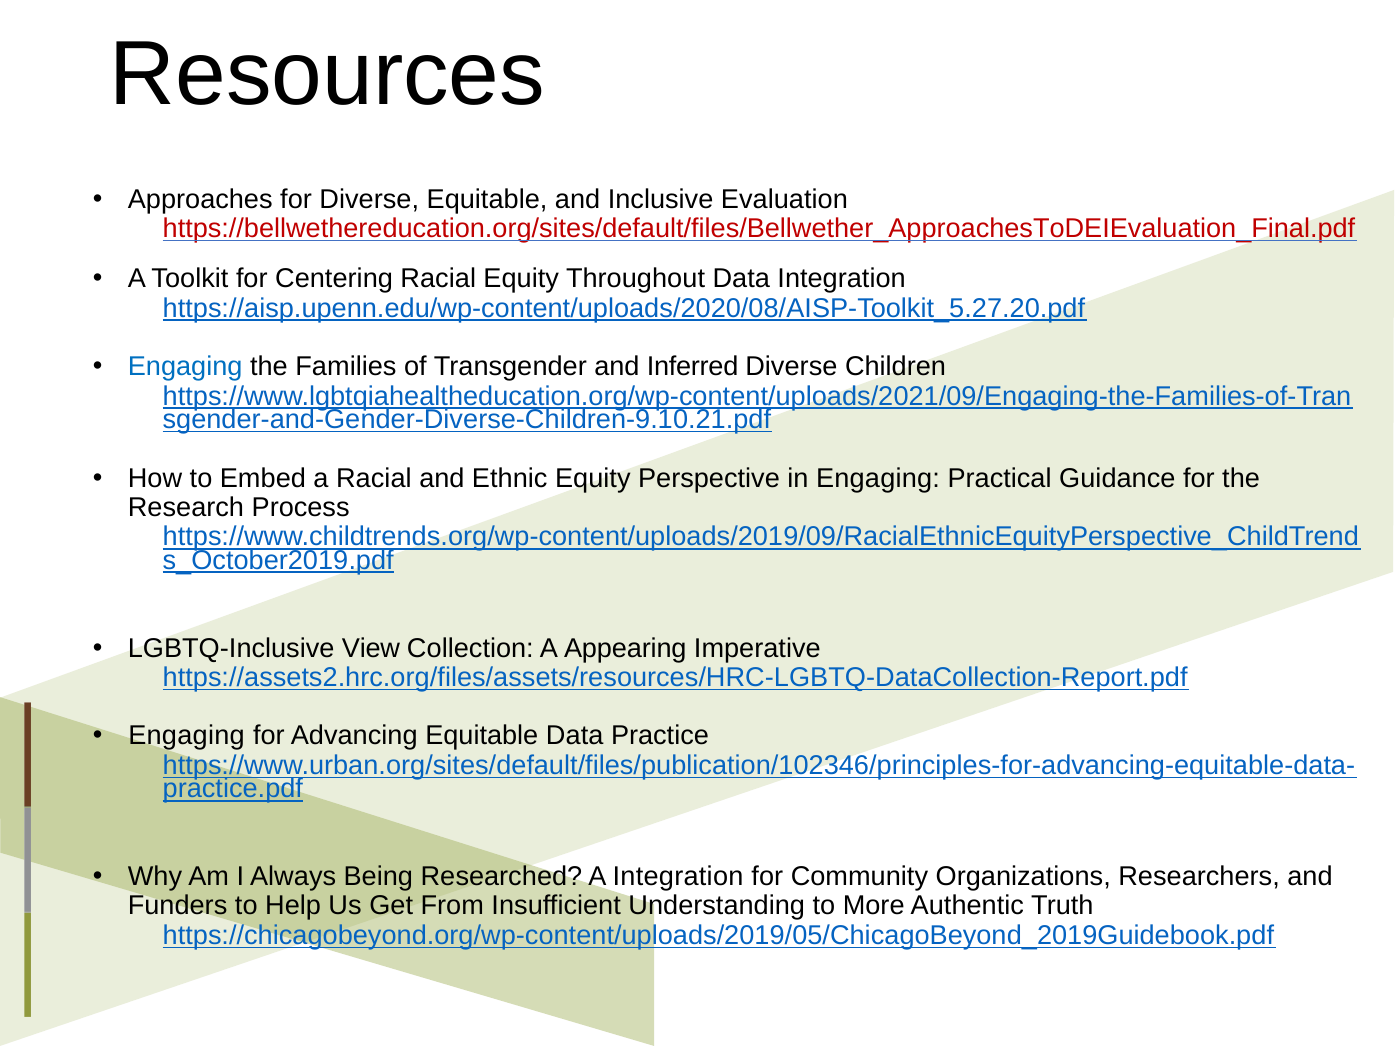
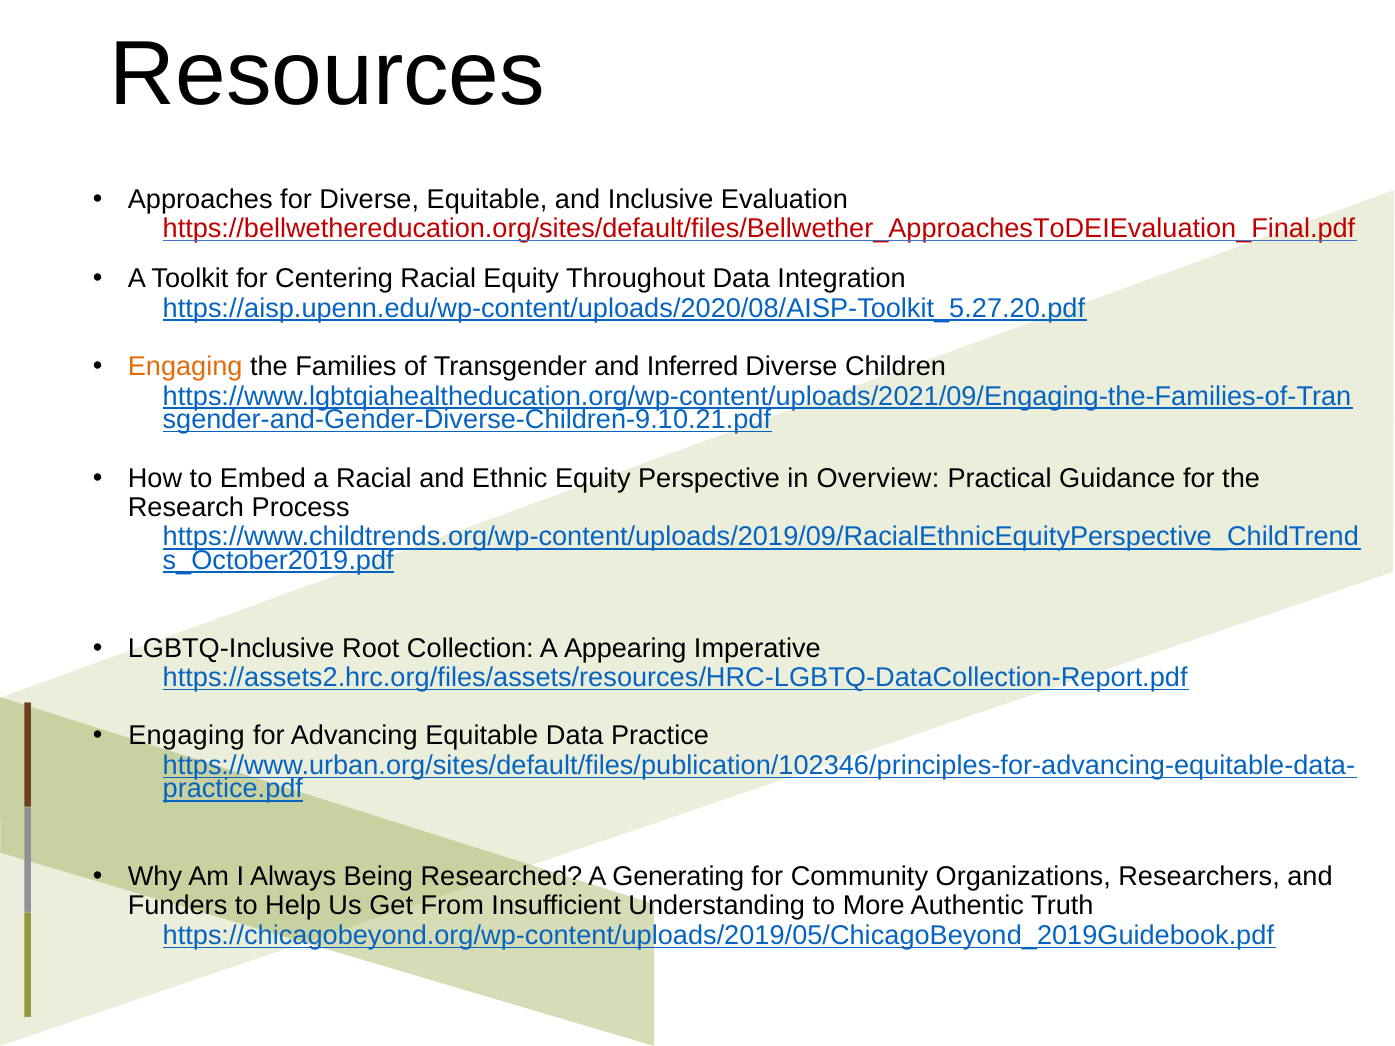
Engaging at (185, 367) colour: blue -> orange
in Engaging: Engaging -> Overview
View: View -> Root
A Integration: Integration -> Generating
